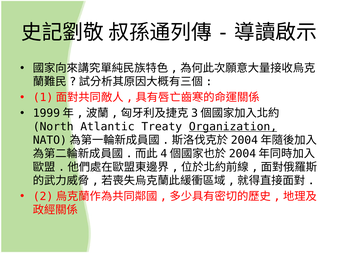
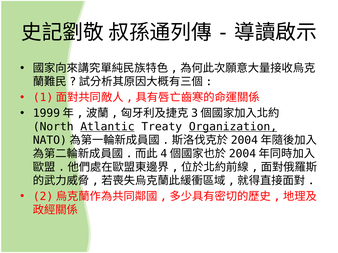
Atlantic underline: none -> present
